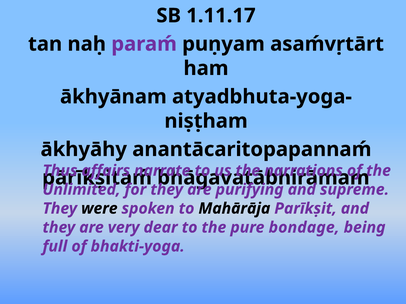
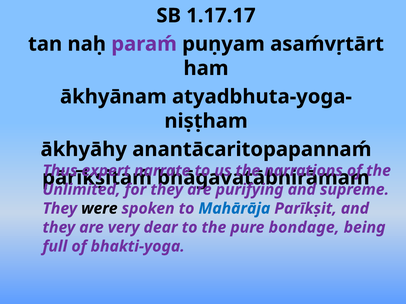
1.11.17: 1.11.17 -> 1.17.17
affairs: affairs -> expert
Mahārāja colour: black -> blue
